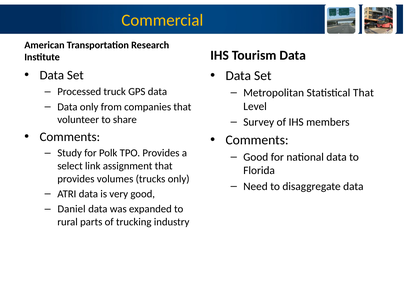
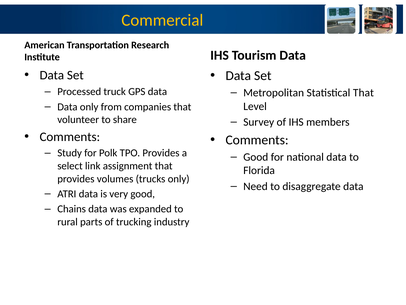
Daniel: Daniel -> Chains
